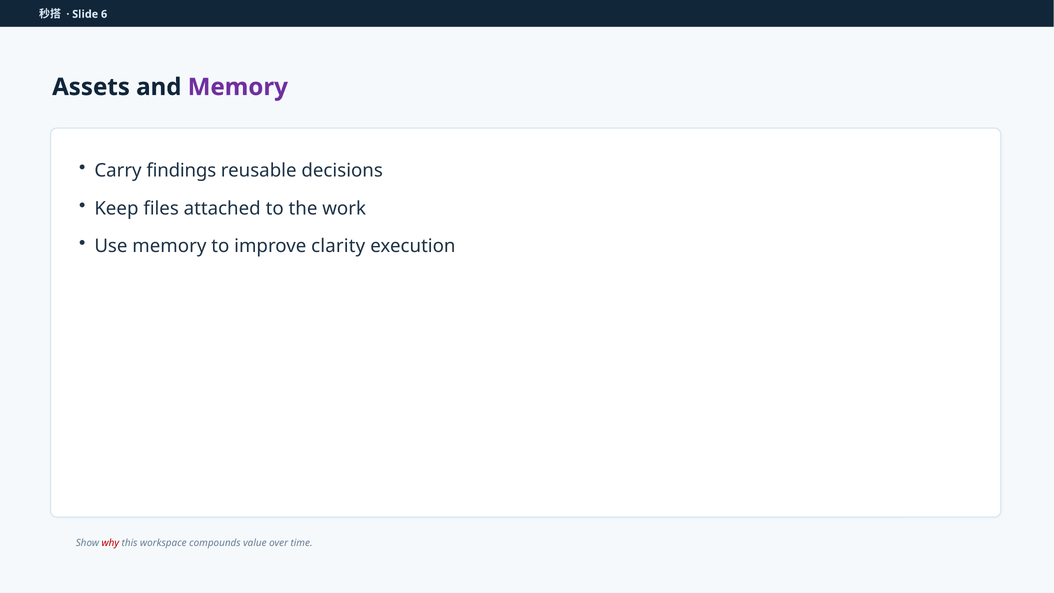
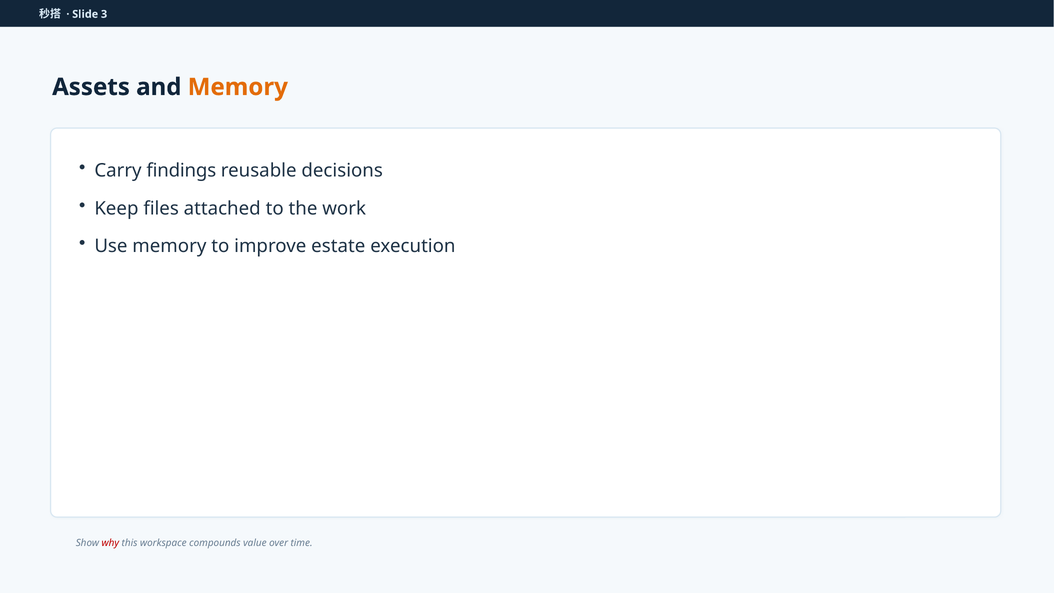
6: 6 -> 3
Memory at (238, 87) colour: purple -> orange
clarity: clarity -> estate
